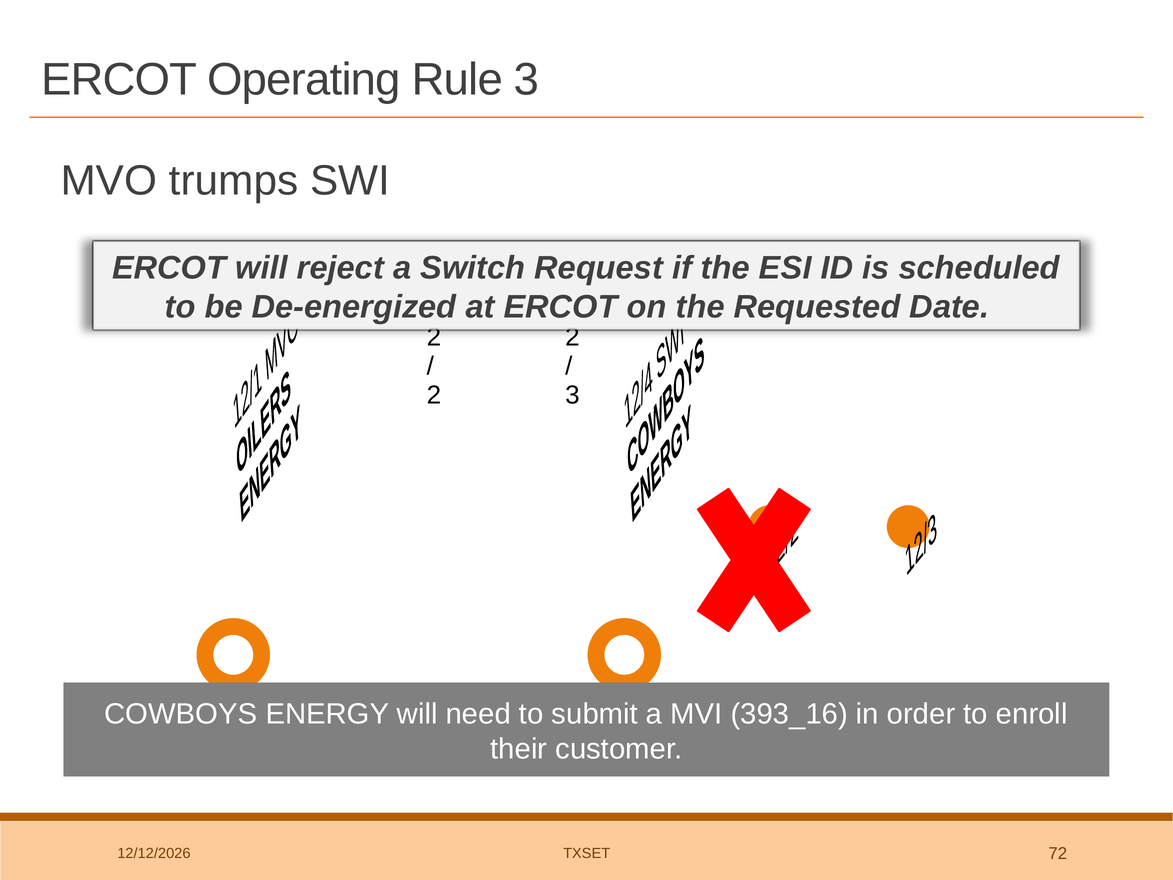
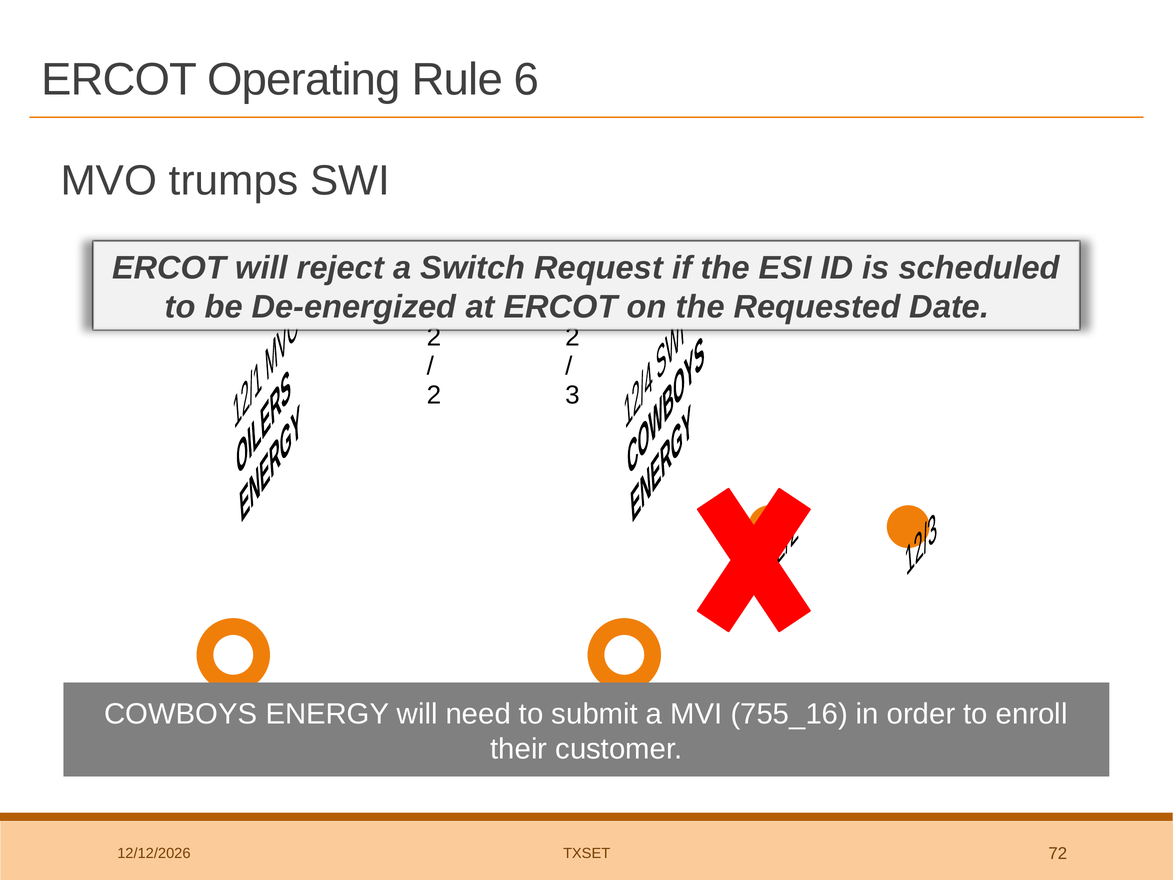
Rule 3: 3 -> 6
393_16: 393_16 -> 755_16
